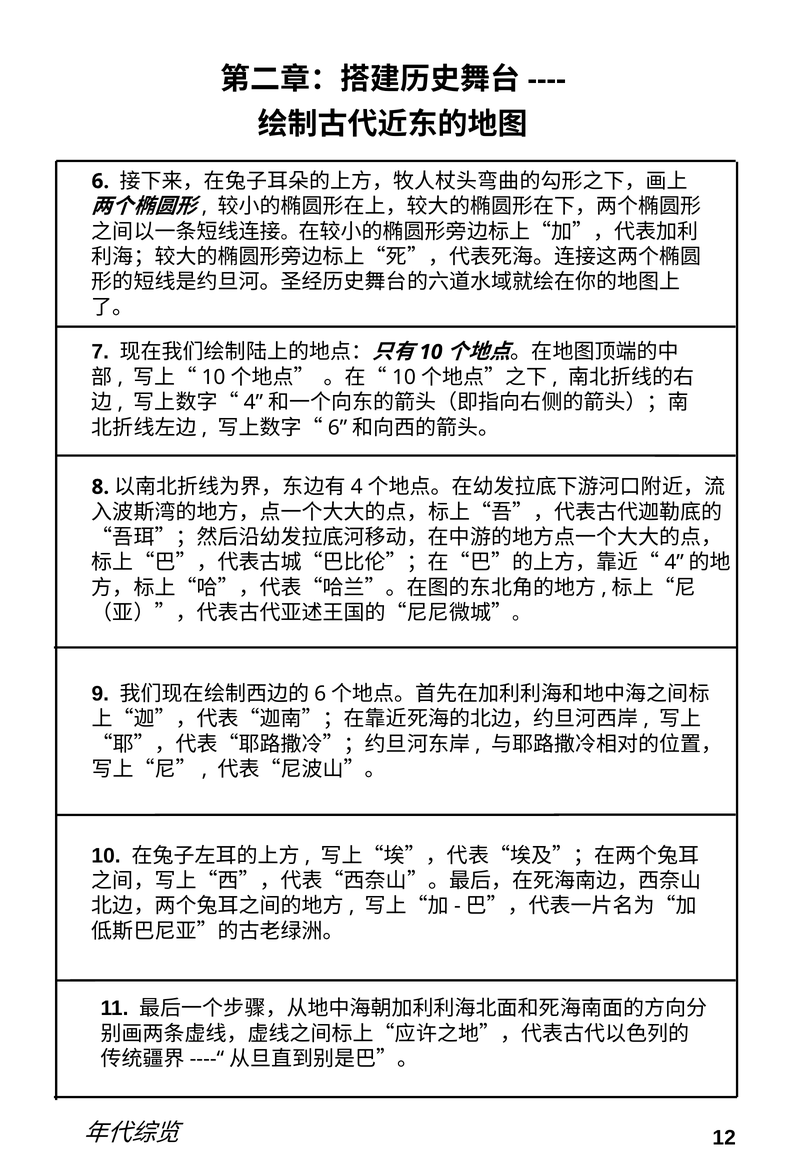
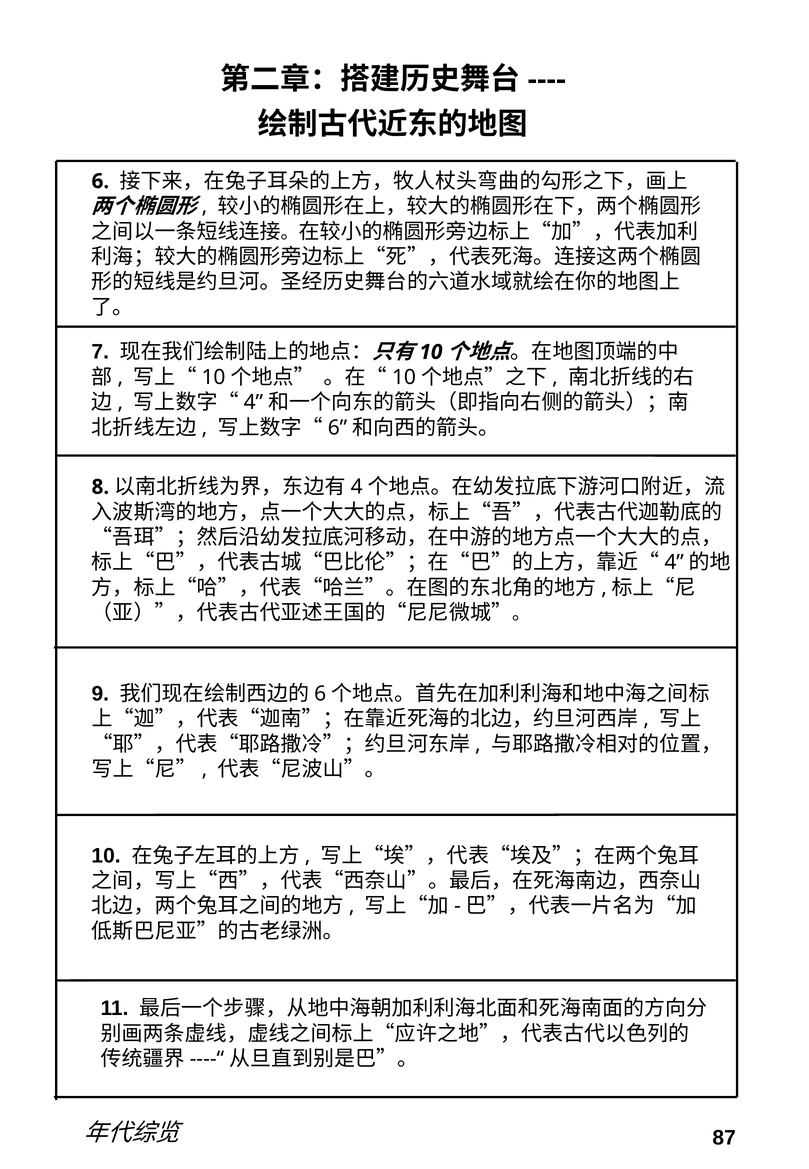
12: 12 -> 87
